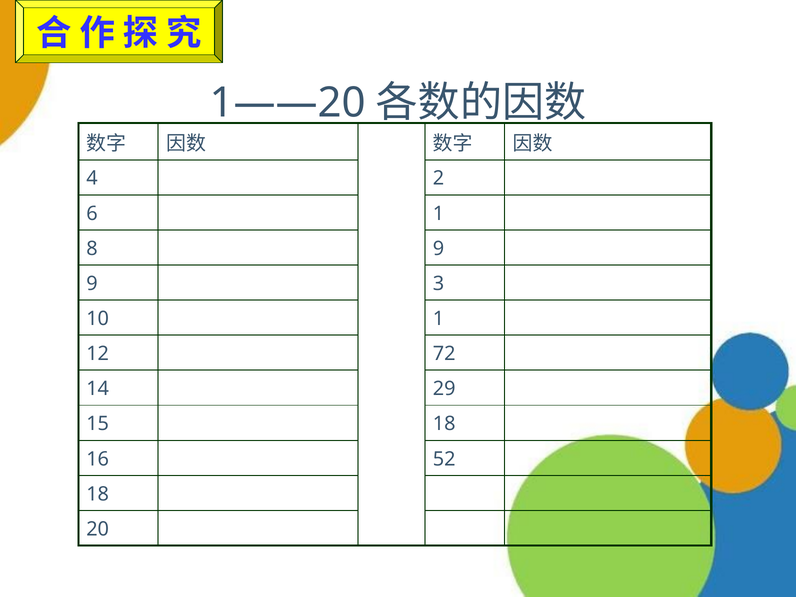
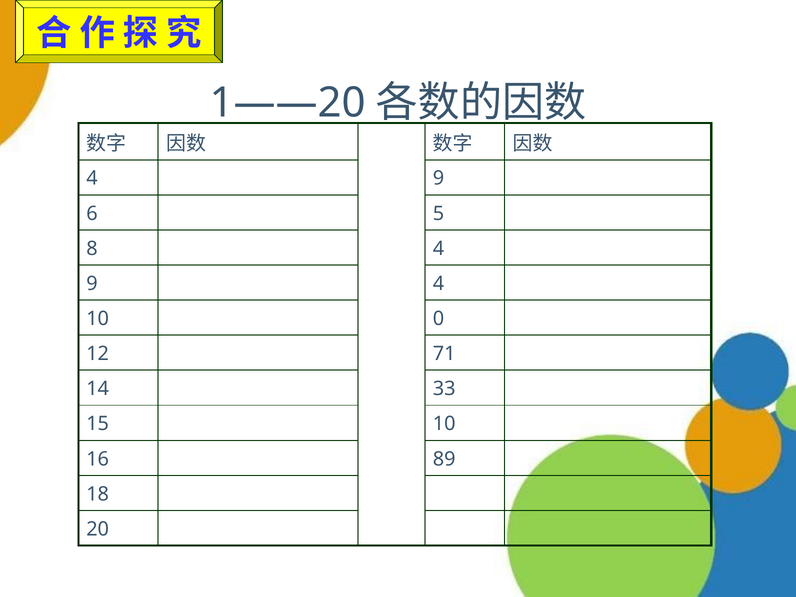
2 at (439, 178): 2 -> 9
6 1: 1 -> 5
8 9: 9 -> 4
9 3: 3 -> 4
10 1: 1 -> 0
72: 72 -> 71
29: 29 -> 33
15 18: 18 -> 10
52: 52 -> 89
